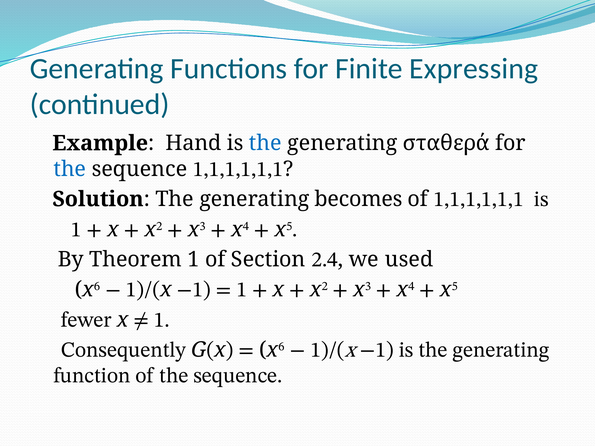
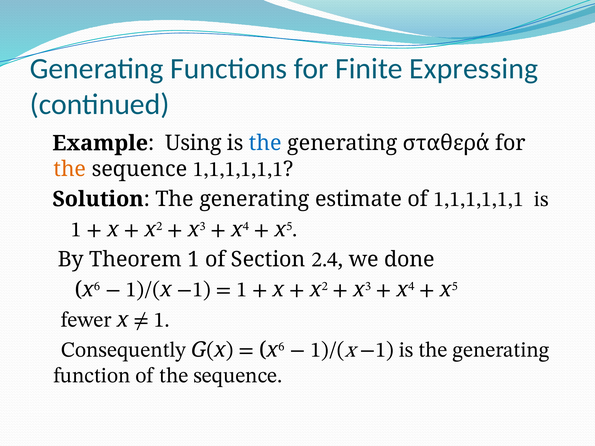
Hand: Hand -> Using
the at (70, 169) colour: blue -> orange
becomes: becomes -> estimate
used: used -> done
